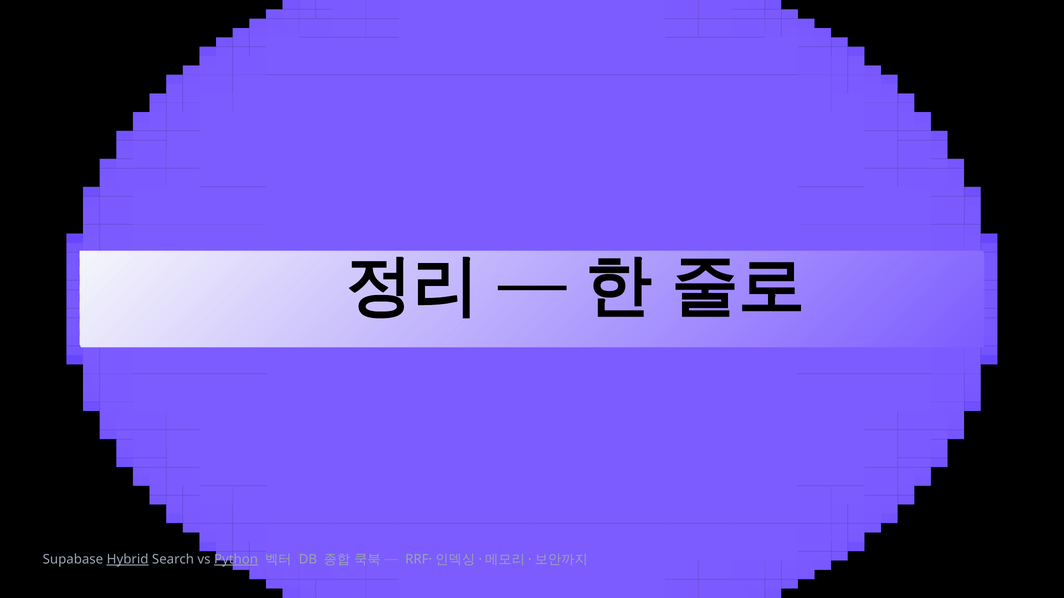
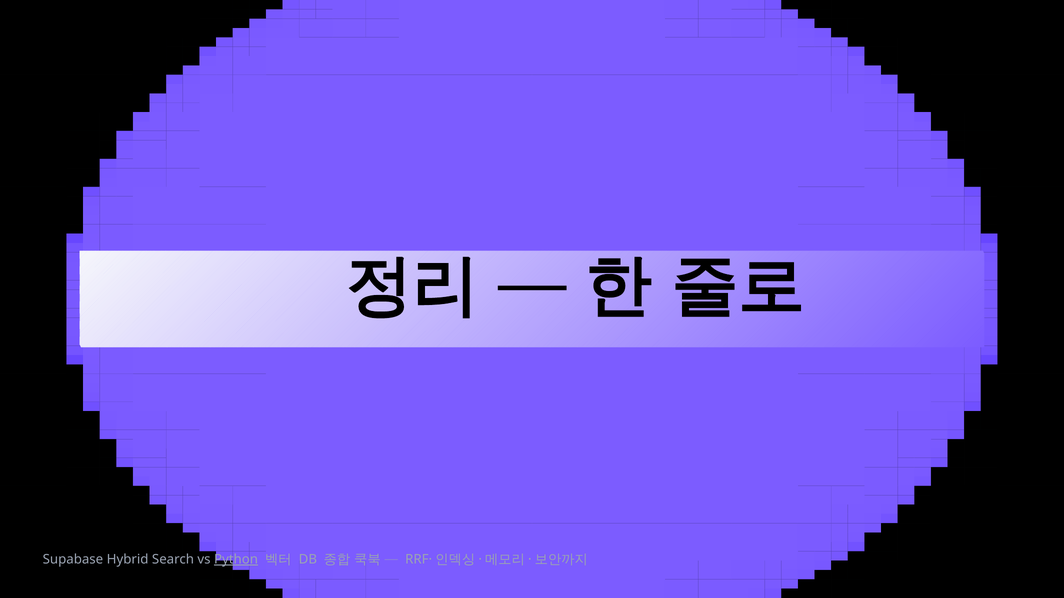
Hybrid underline: present -> none
